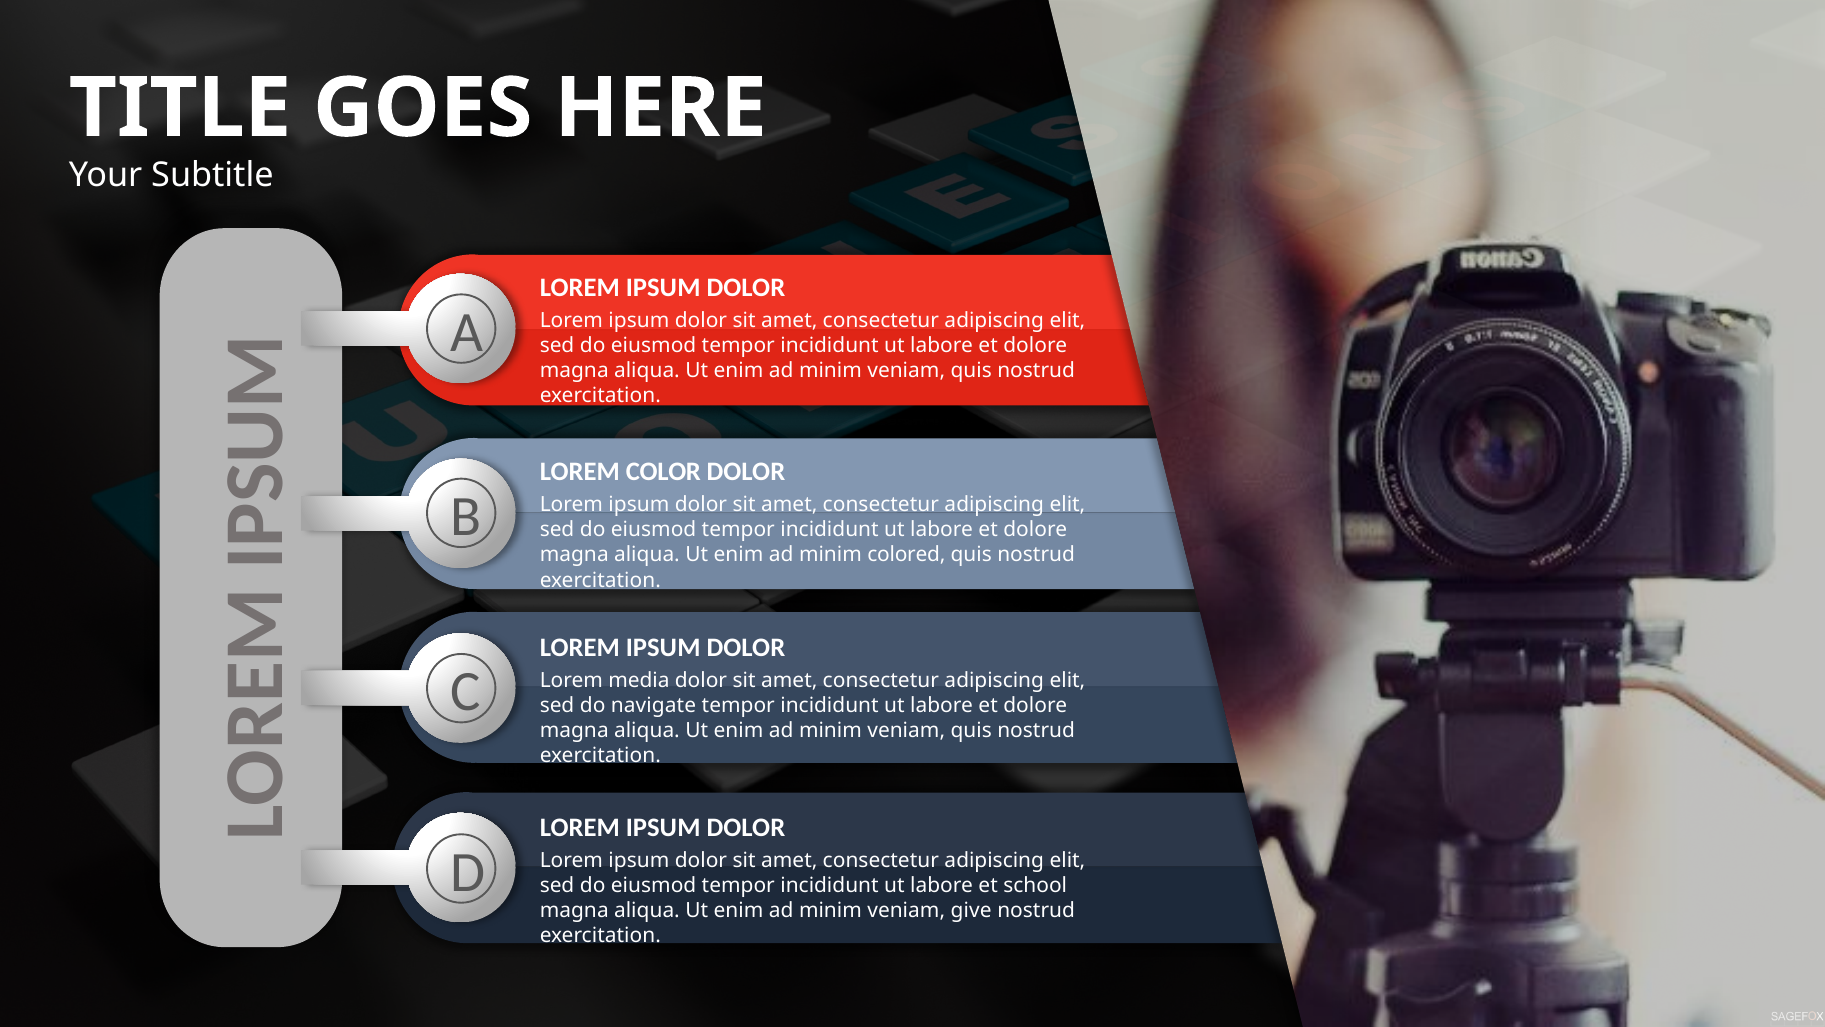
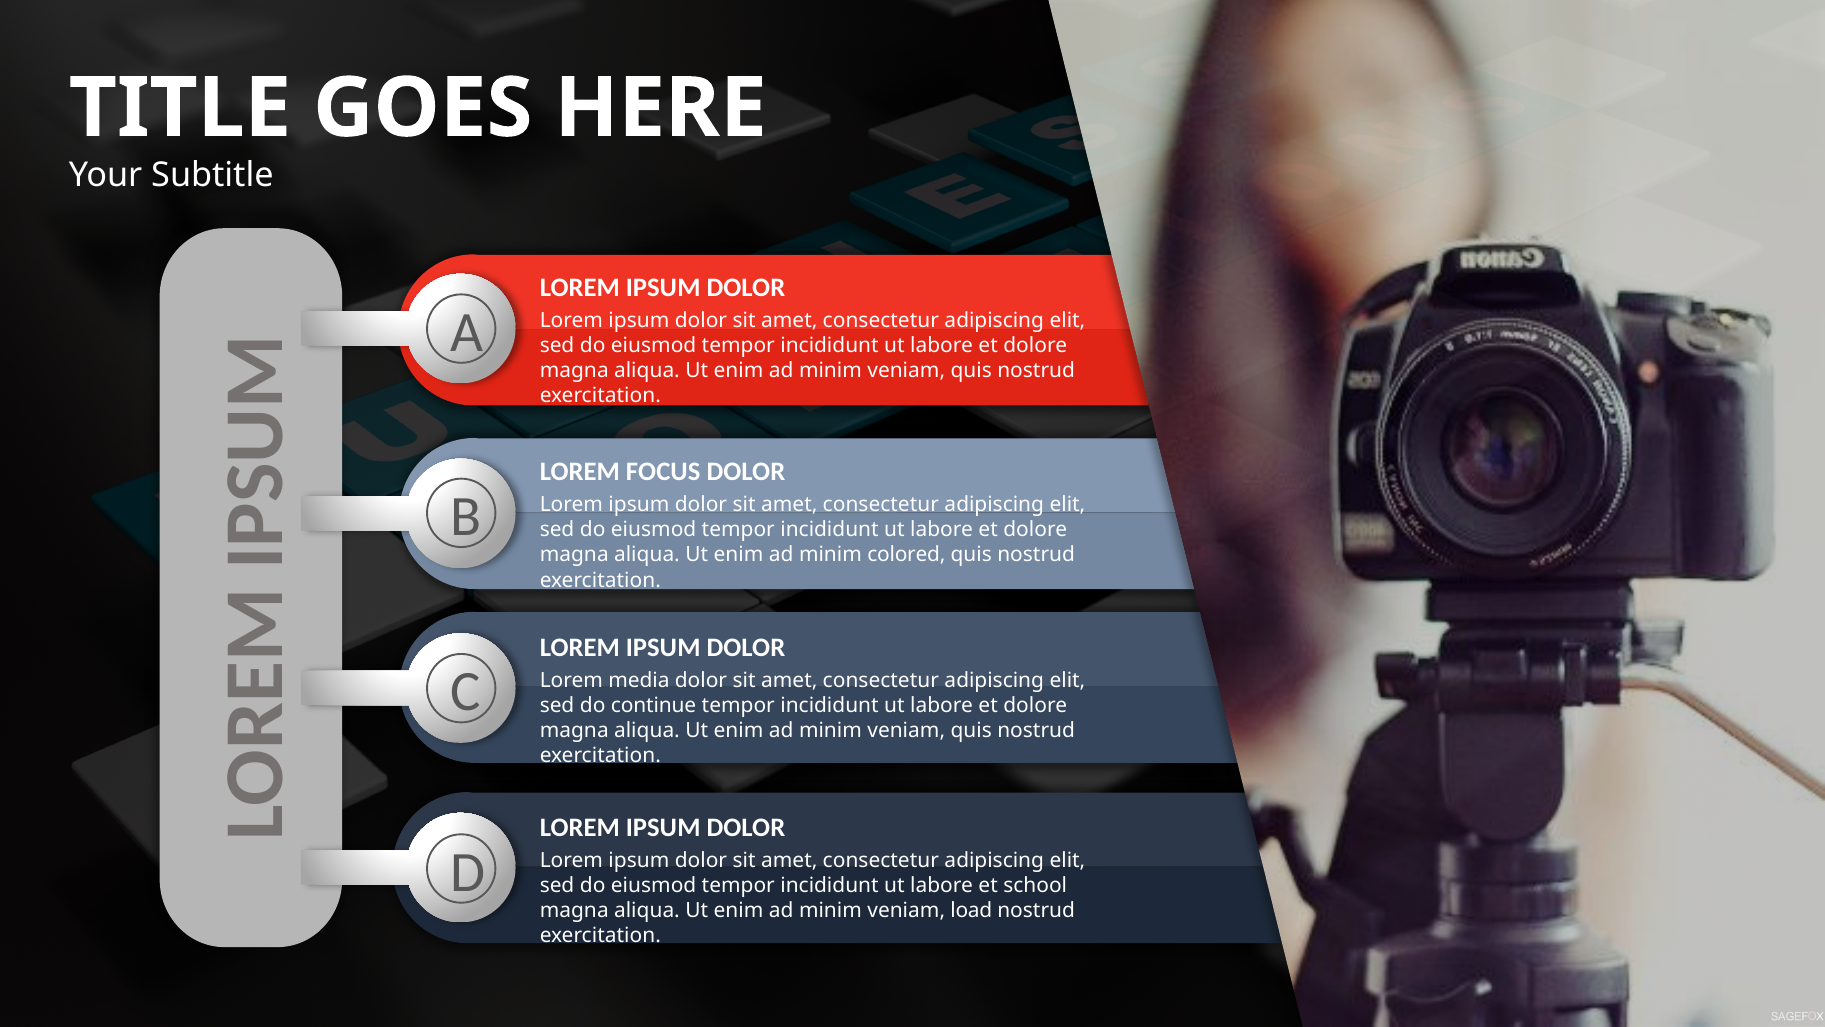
COLOR: COLOR -> FOCUS
navigate: navigate -> continue
give: give -> load
